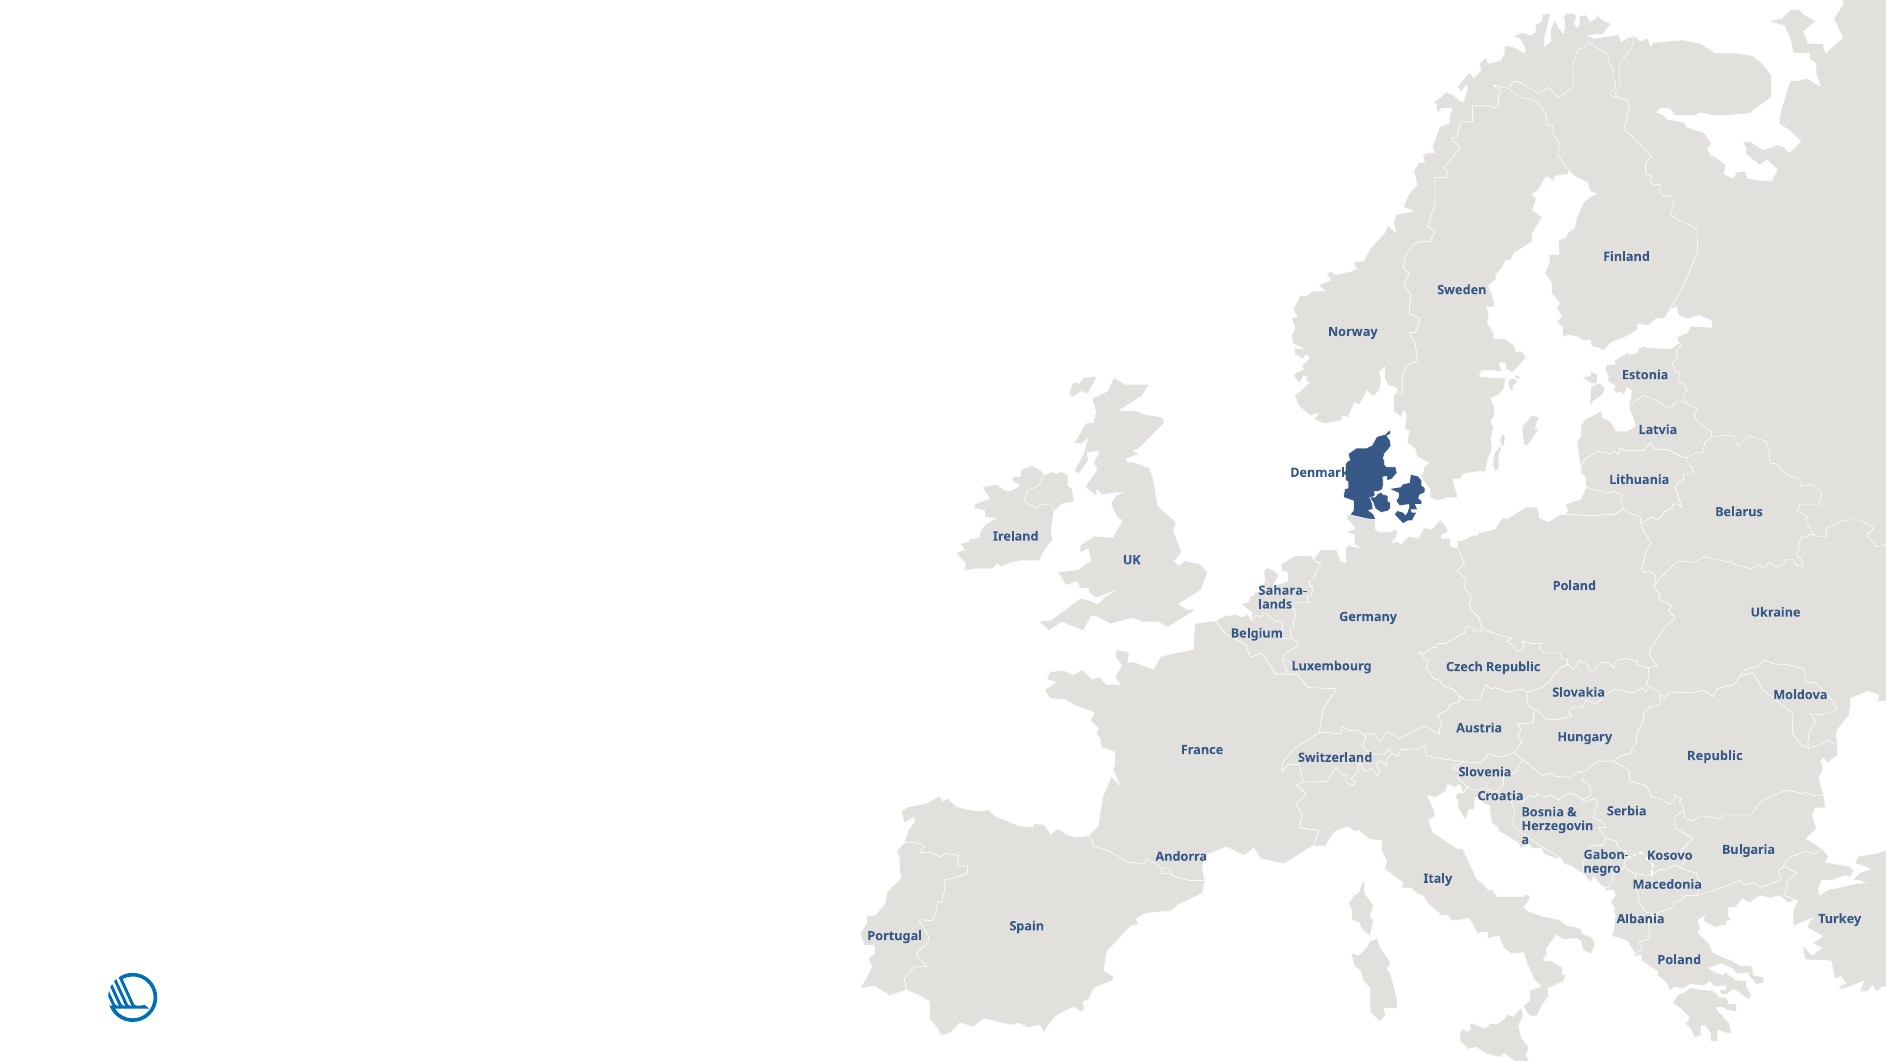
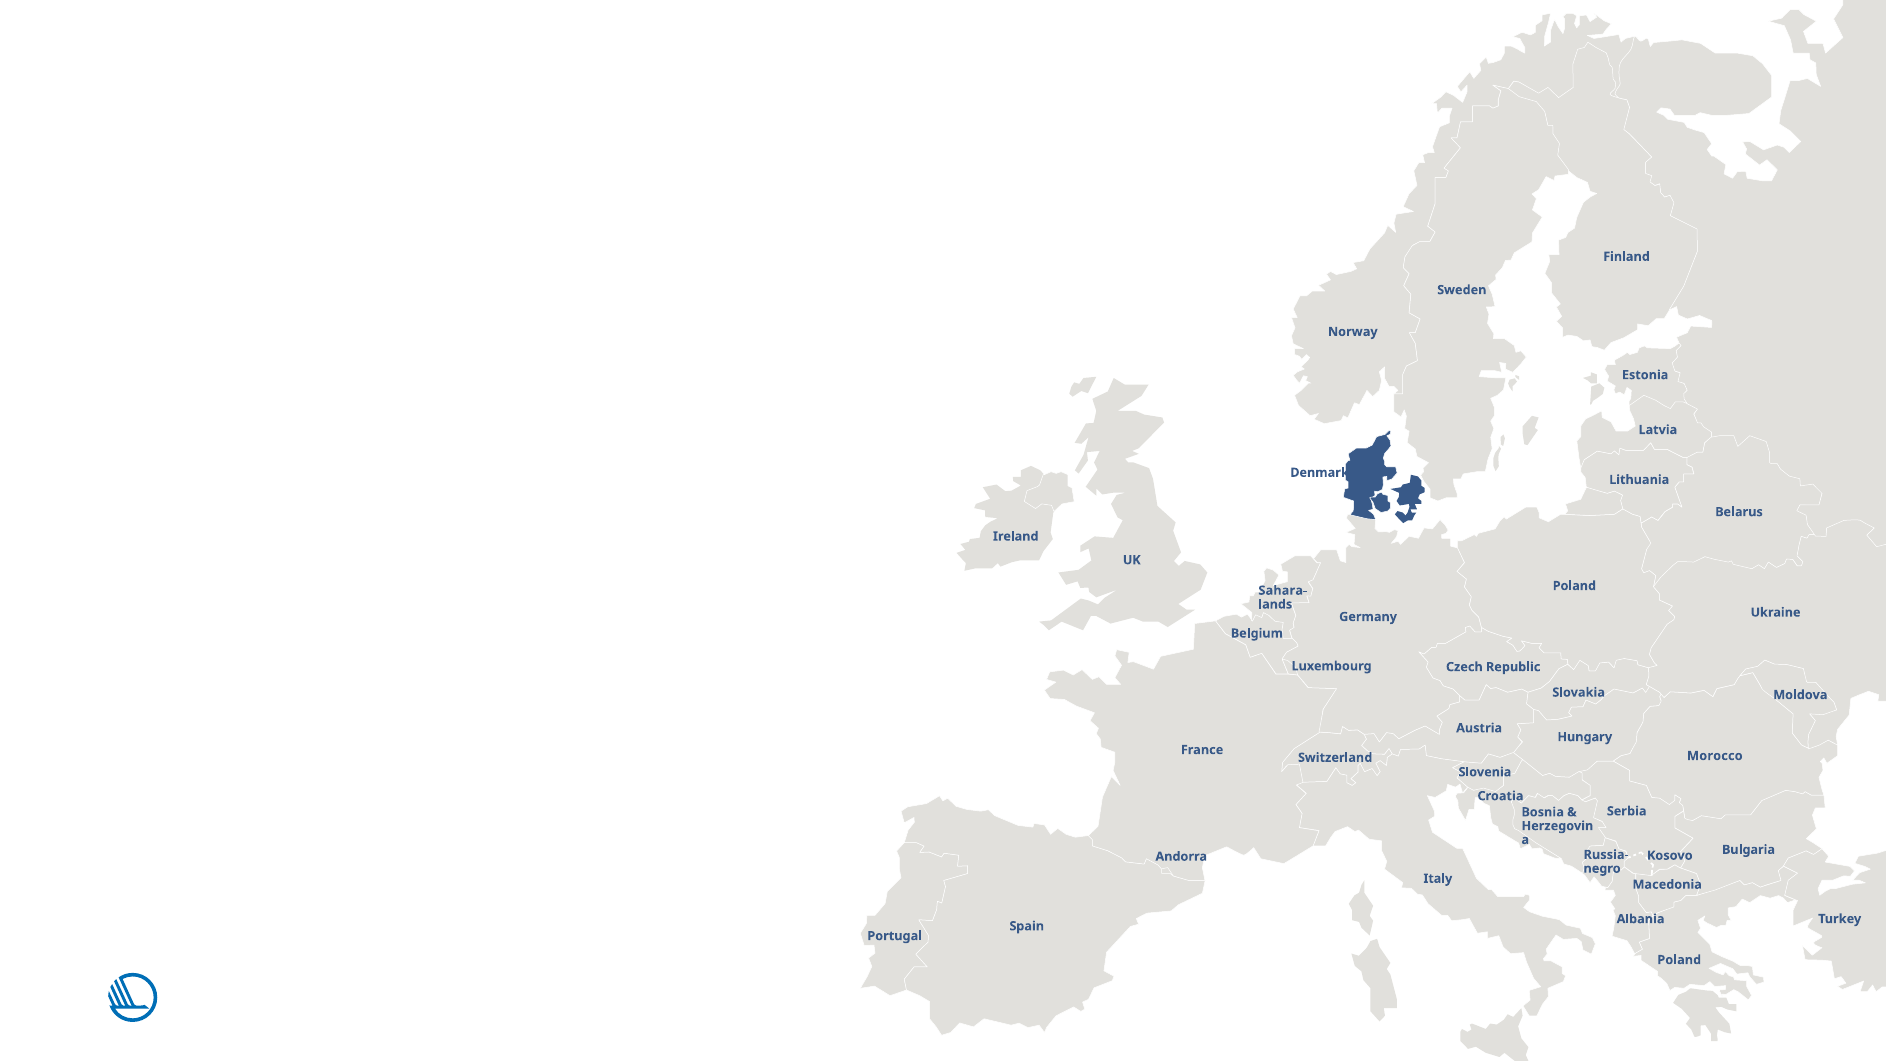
Republic at (1715, 756): Republic -> Morocco
Gabon-: Gabon- -> Russia-
